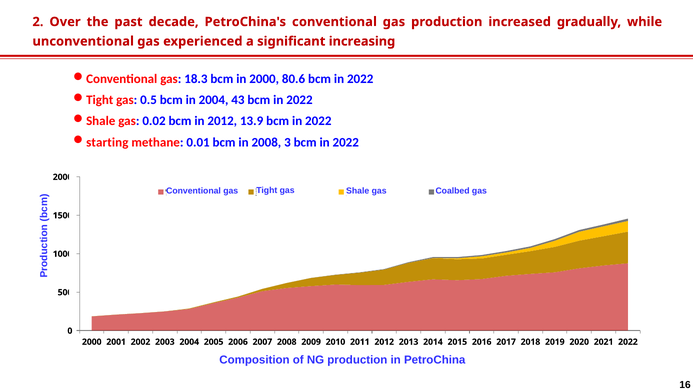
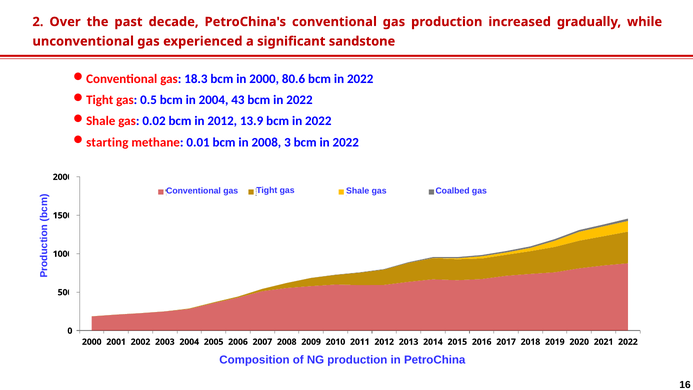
increasing: increasing -> sandstone
